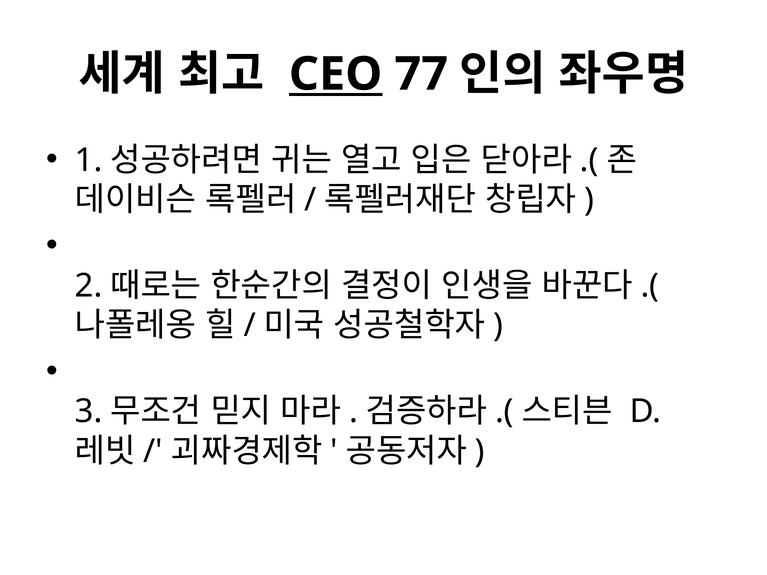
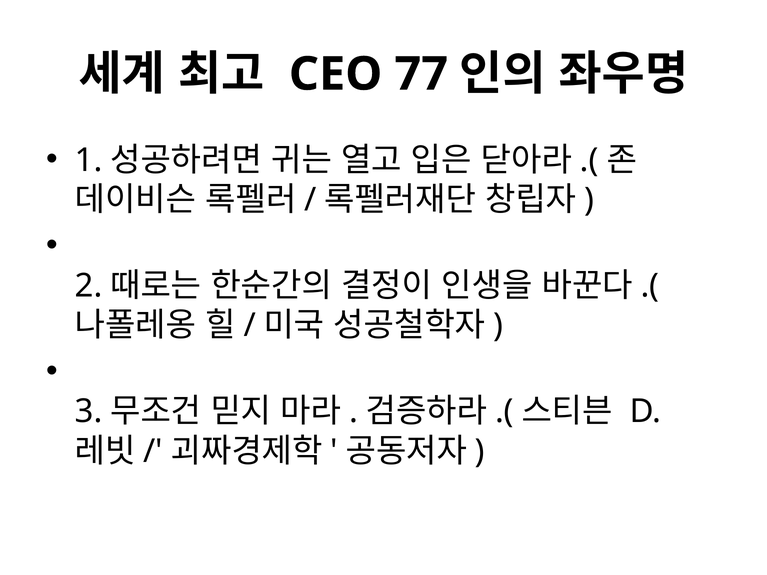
CEO underline: present -> none
